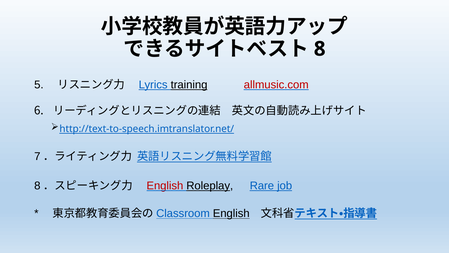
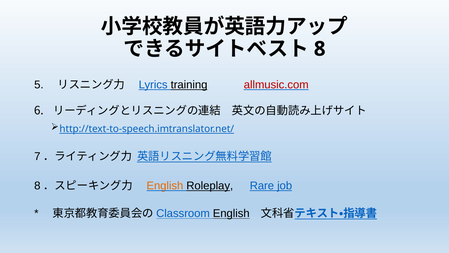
English at (165, 185) colour: red -> orange
